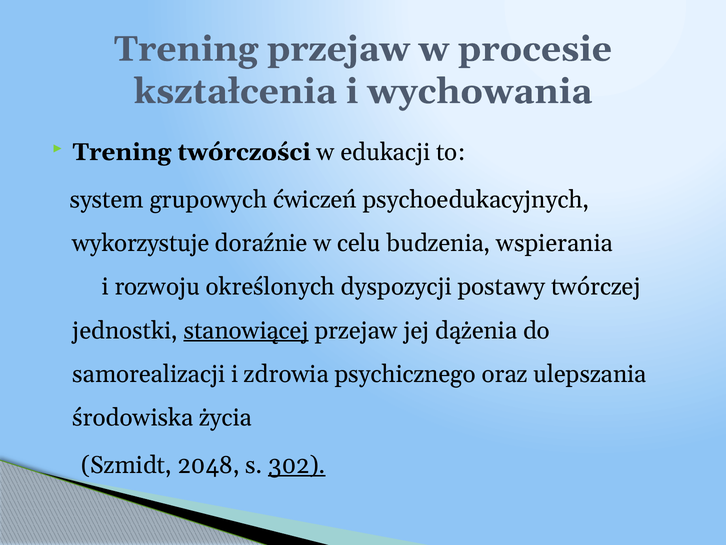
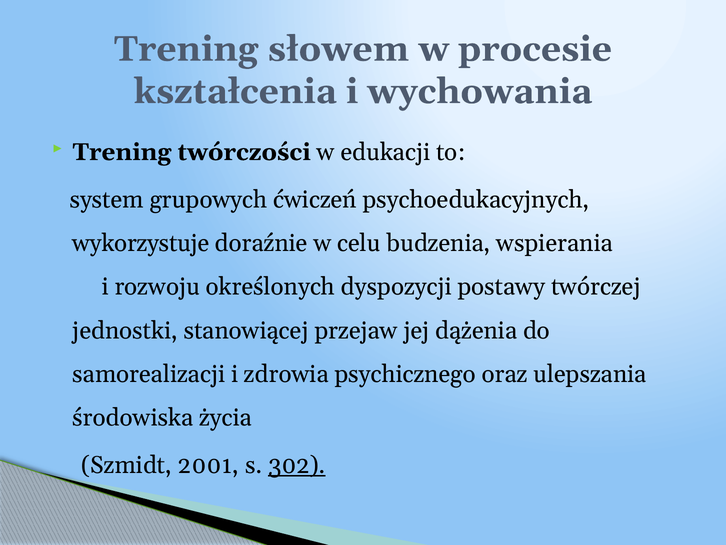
Trening przejaw: przejaw -> słowem
stanowiącej underline: present -> none
2048: 2048 -> 2001
